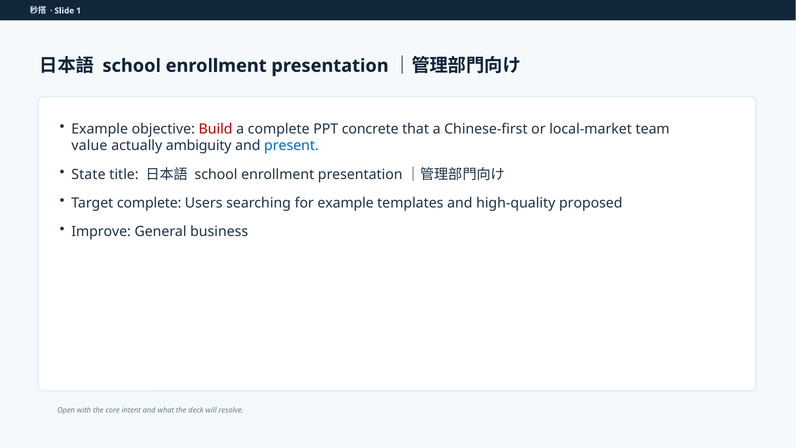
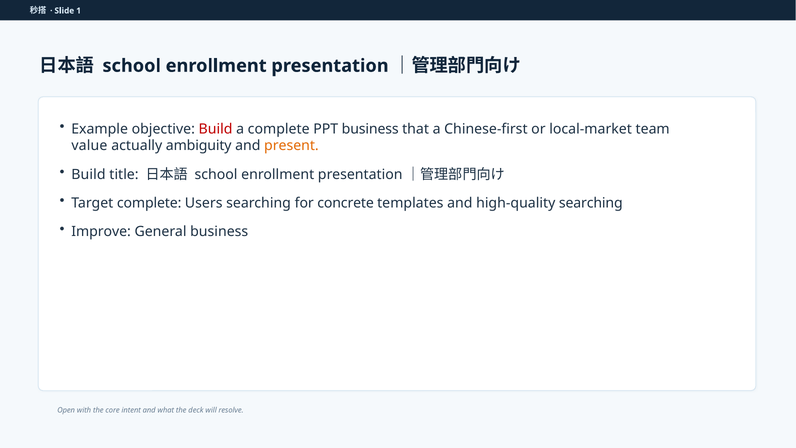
PPT concrete: concrete -> business
present colour: blue -> orange
State at (88, 174): State -> Build
for example: example -> concrete
high-quality proposed: proposed -> searching
